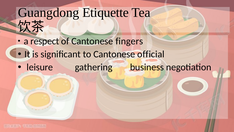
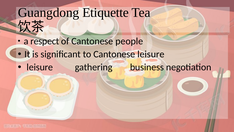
fingers: fingers -> people
Cantonese official: official -> leisure
